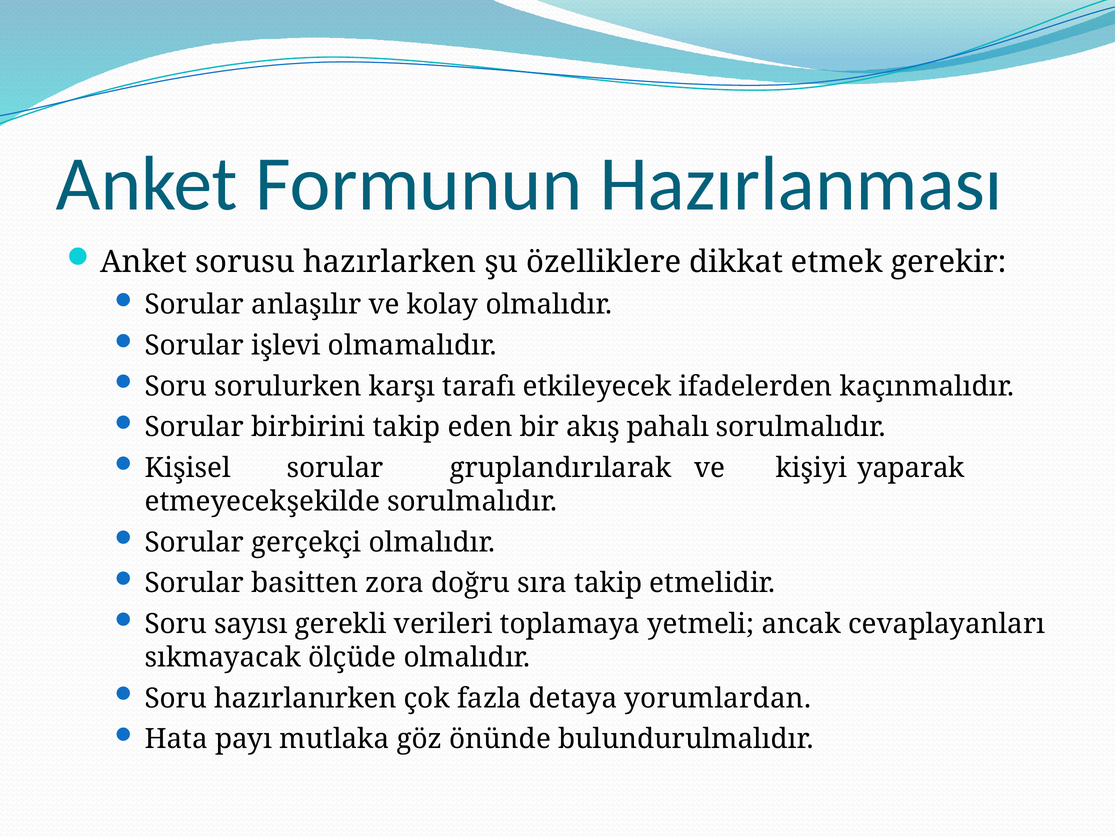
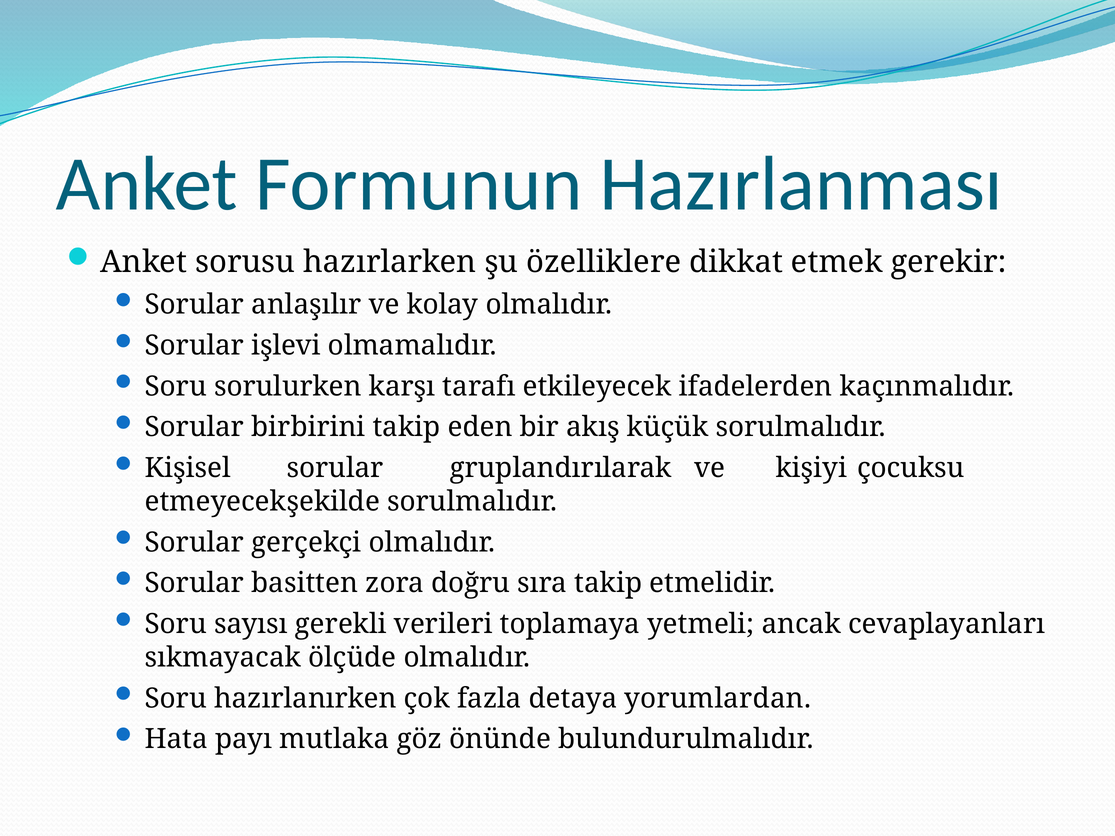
pahalı: pahalı -> küçük
yaparak: yaparak -> çocuksu
